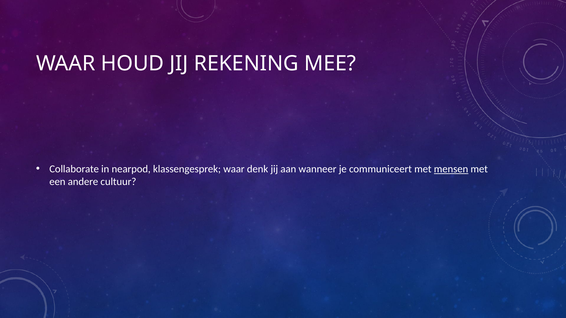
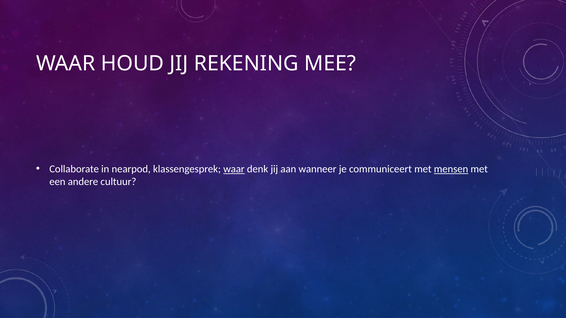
waar at (234, 169) underline: none -> present
